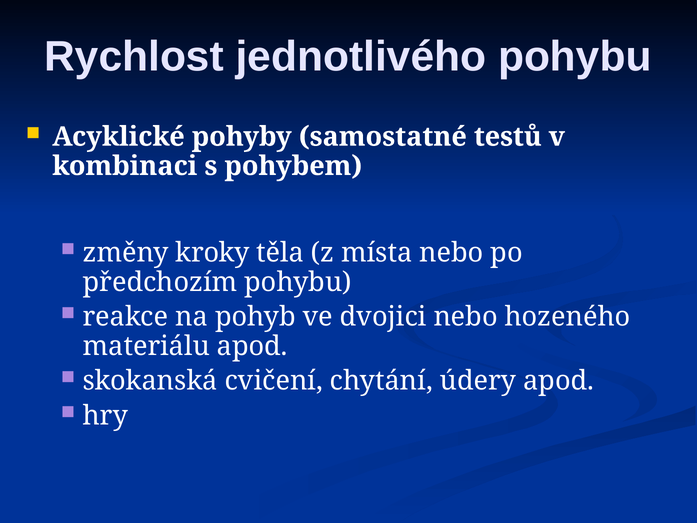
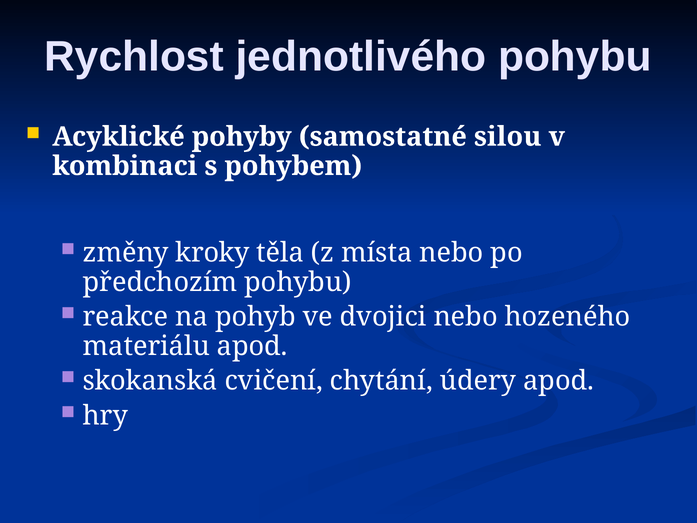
testů: testů -> silou
